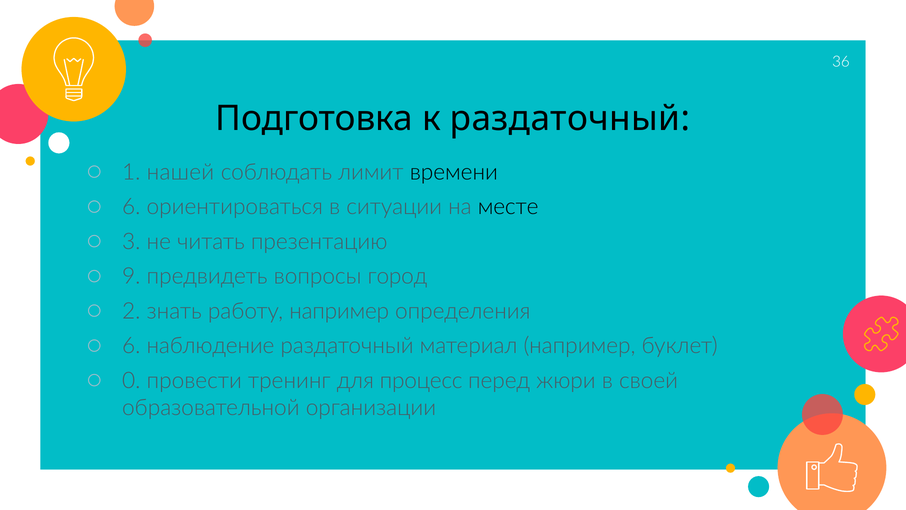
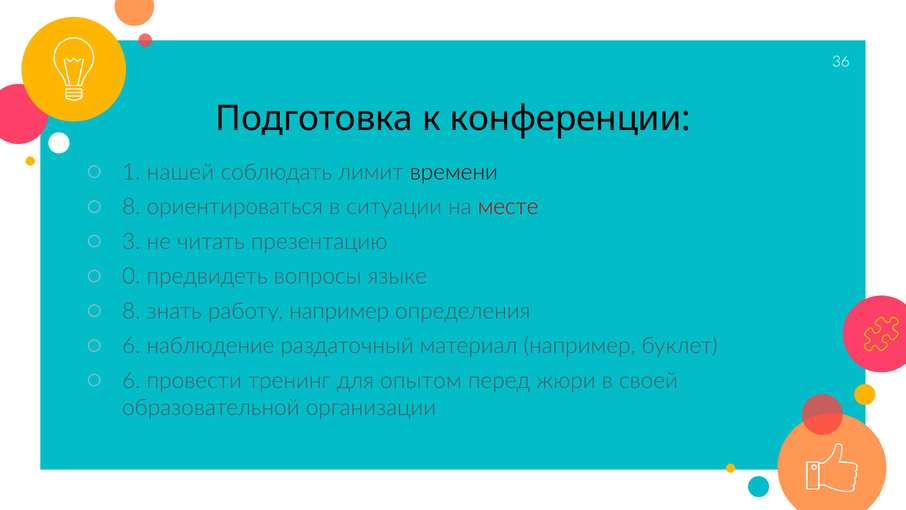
к раздаточный: раздаточный -> конференции
6 at (131, 207): 6 -> 8
месте colour: black -> red
9: 9 -> 0
город: город -> языке
2 at (131, 311): 2 -> 8
0 at (131, 380): 0 -> 6
процесс: процесс -> опытом
